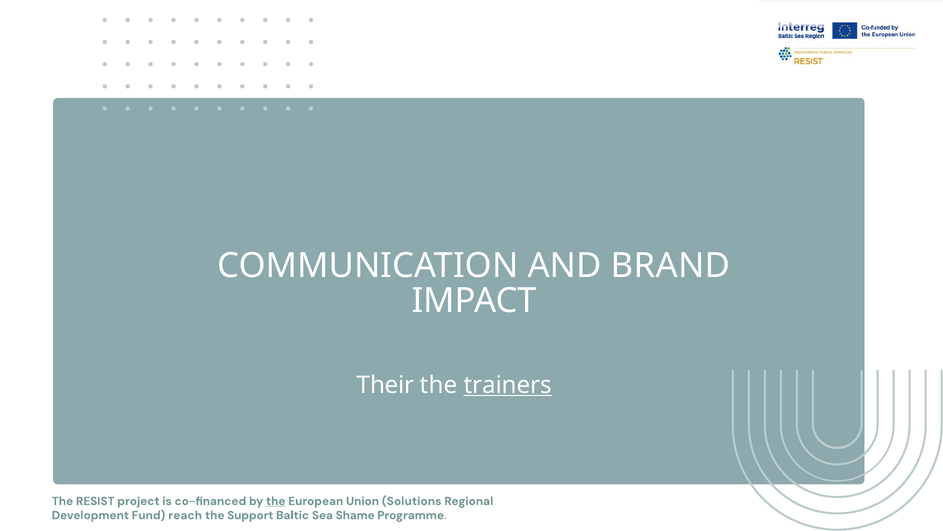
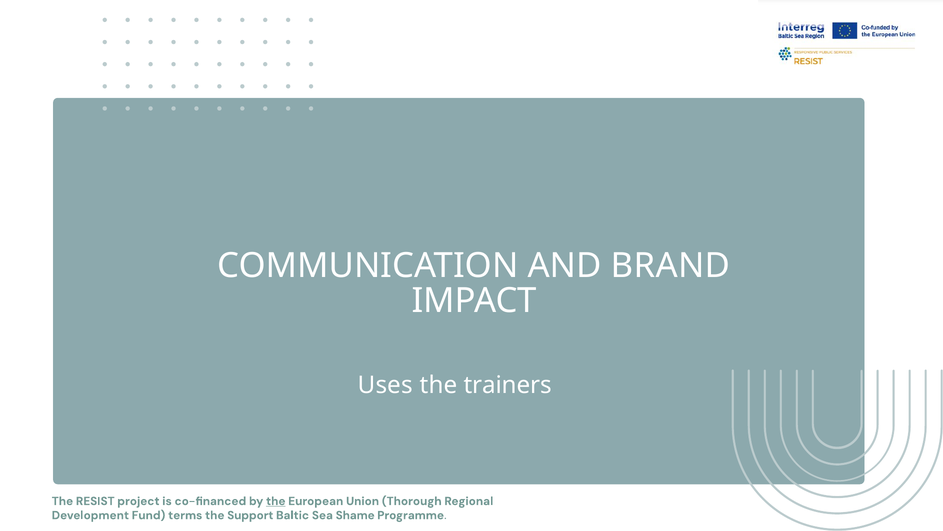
Their: Their -> Uses
trainers underline: present -> none
Solutions: Solutions -> Thorough
reach: reach -> terms
